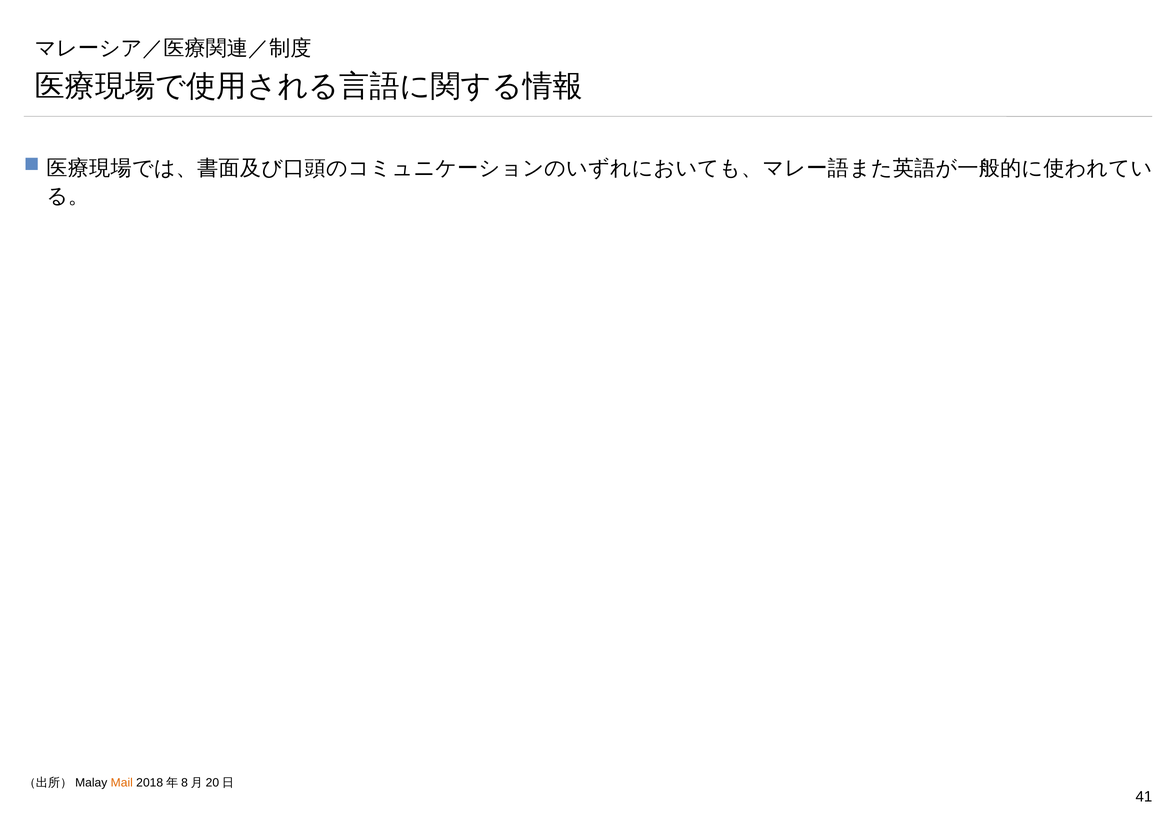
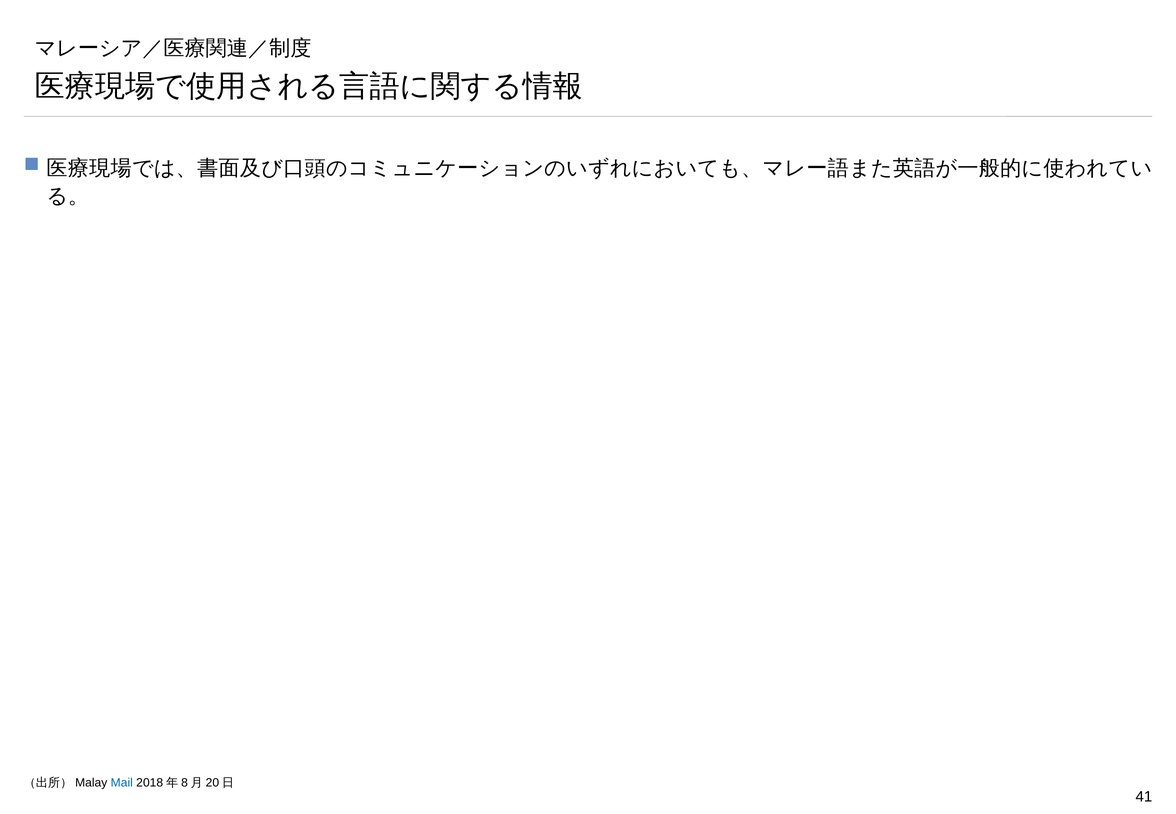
Mail colour: orange -> blue
